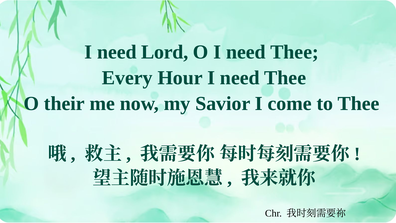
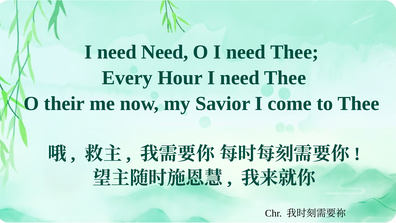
need Lord: Lord -> Need
